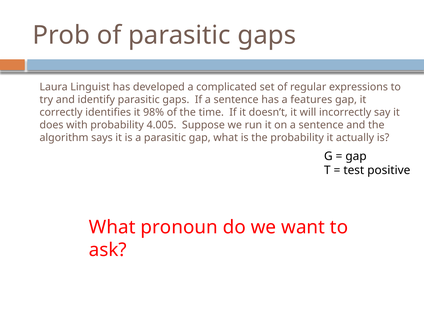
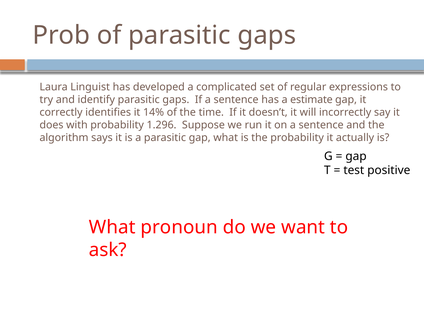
features: features -> estimate
98%: 98% -> 14%
4.005: 4.005 -> 1.296
